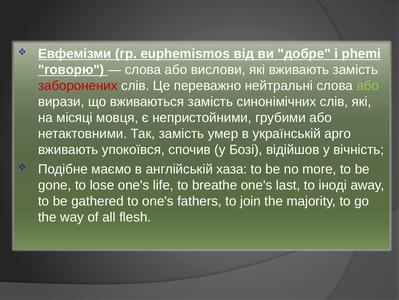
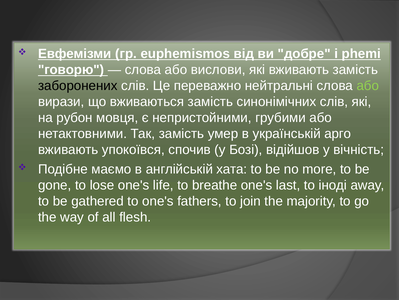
заборонених colour: red -> black
місяці: місяці -> рубон
хаза: хаза -> хата
